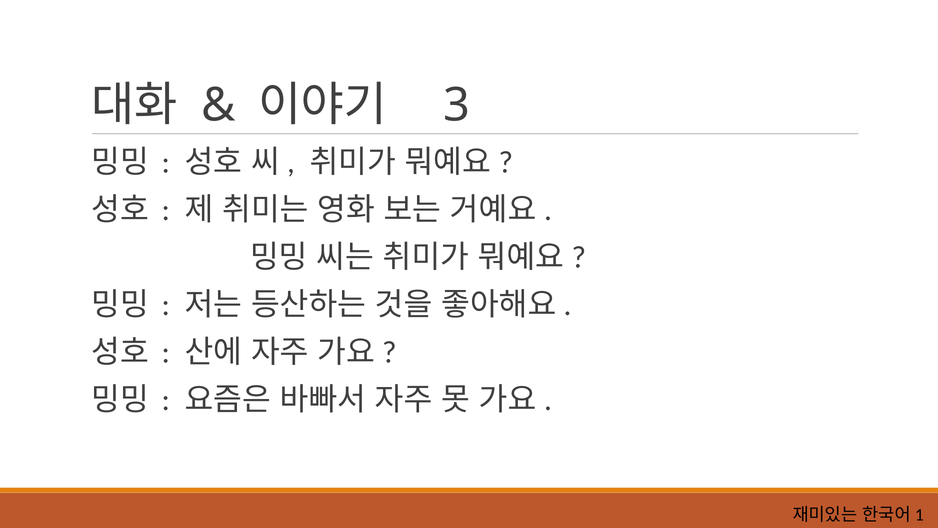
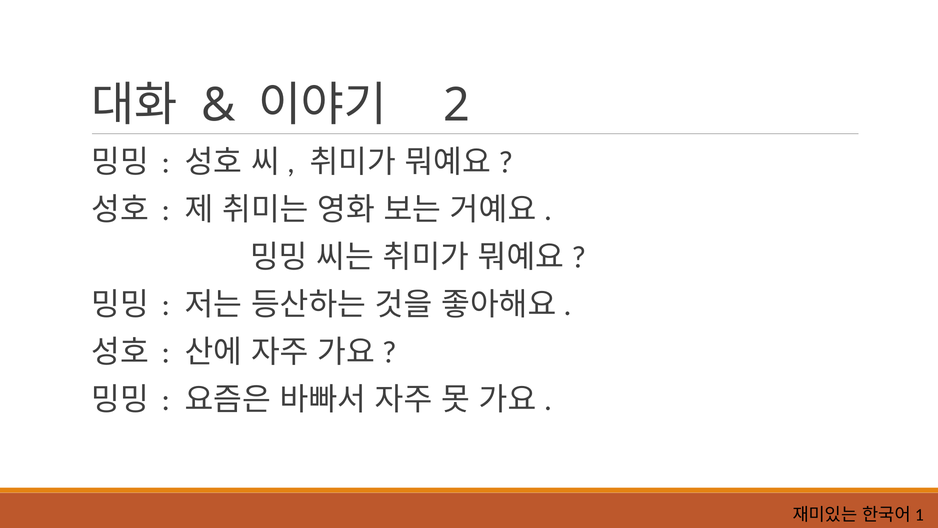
3: 3 -> 2
